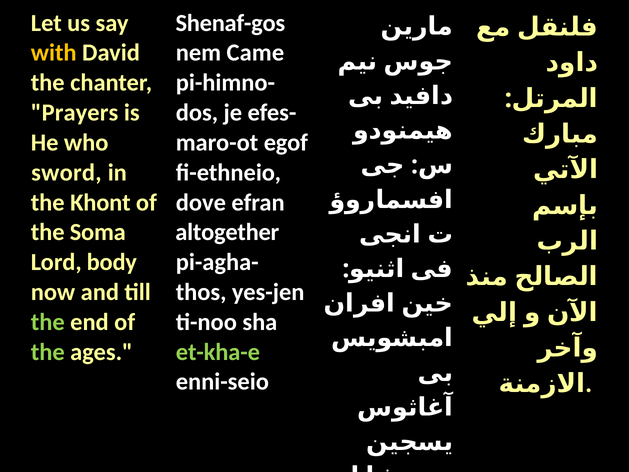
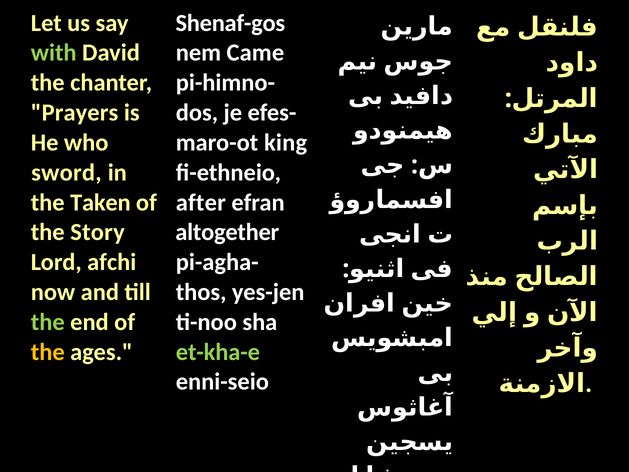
with colour: yellow -> light green
egof: egof -> king
Khont: Khont -> Taken
dove: dove -> after
Soma: Soma -> Story
body: body -> afchi
the at (48, 352) colour: light green -> yellow
